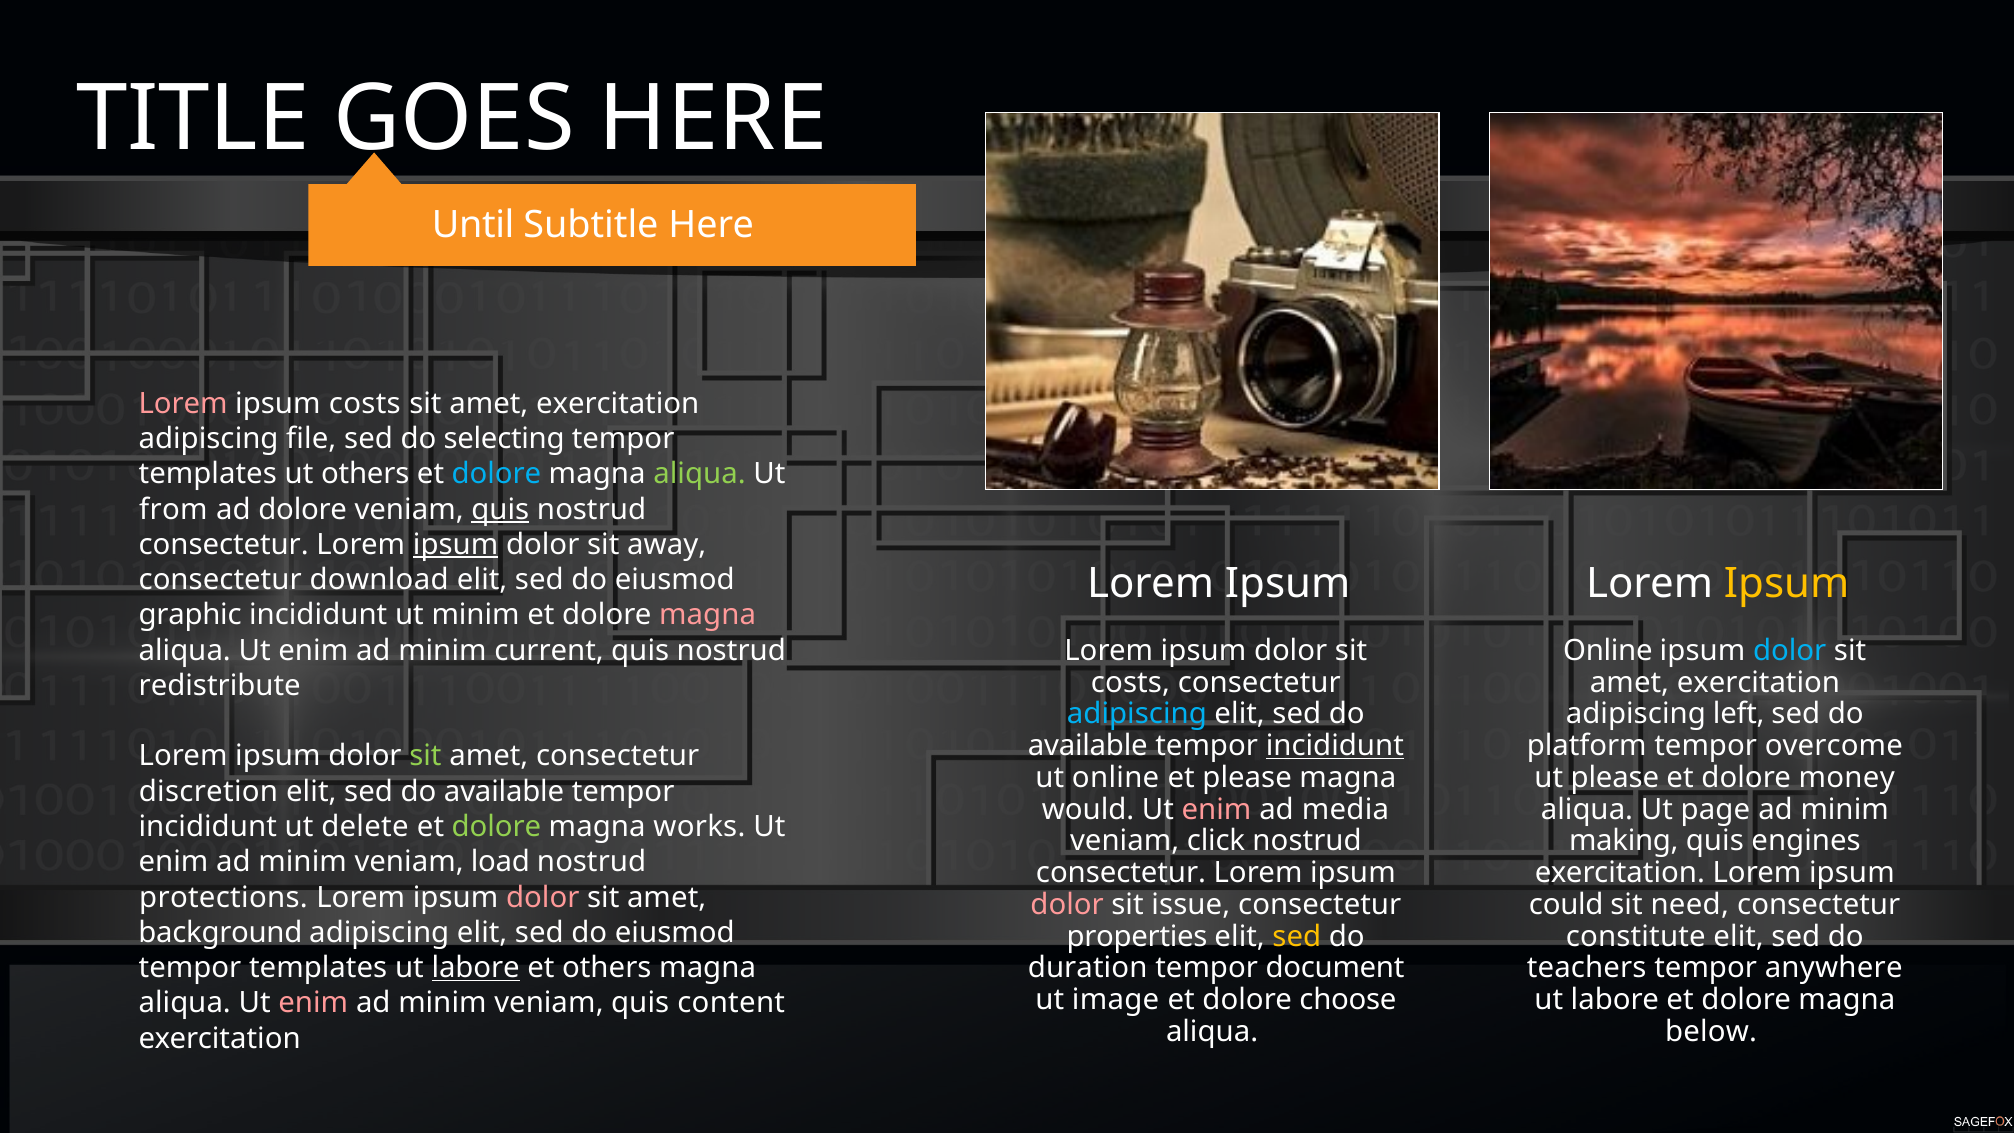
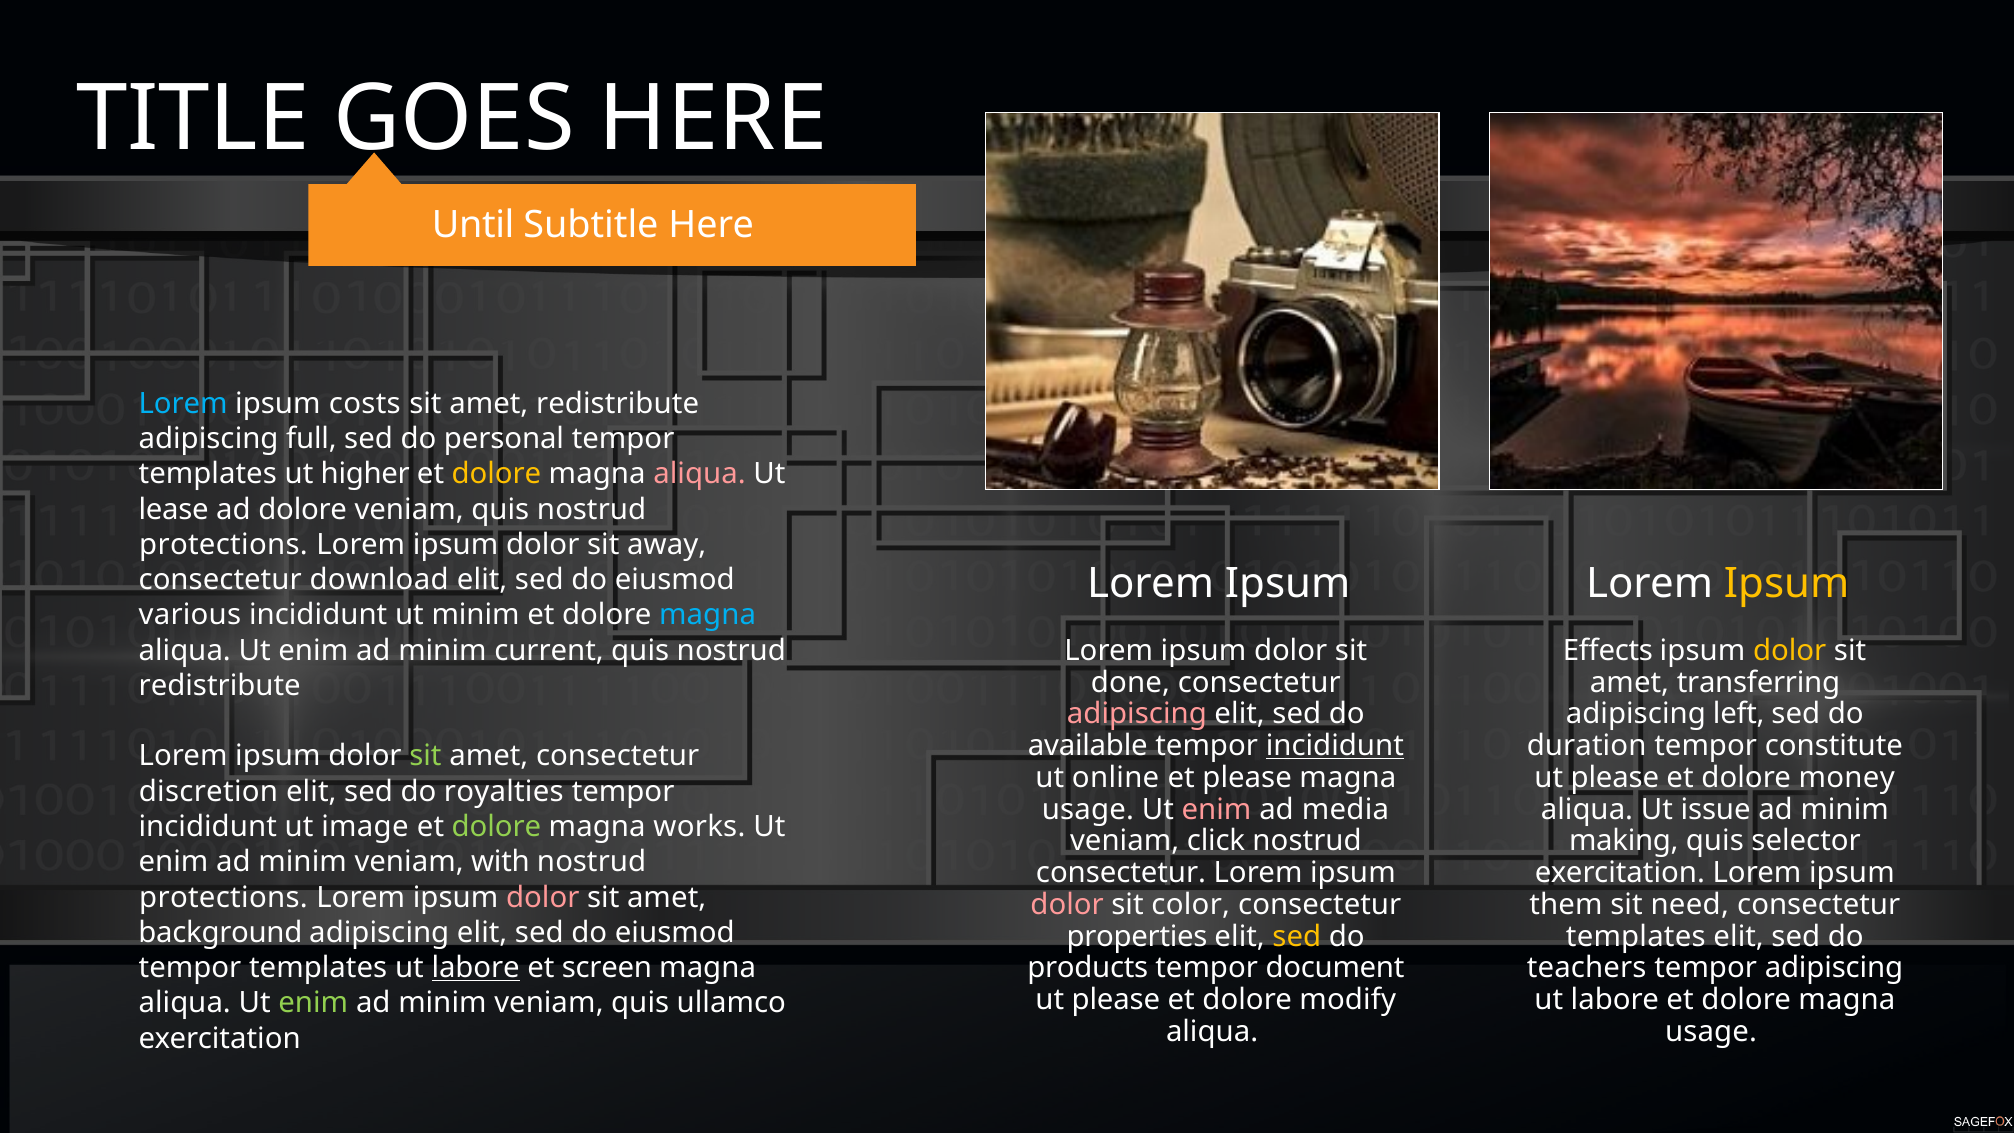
Lorem at (183, 404) colour: pink -> light blue
exercitation at (618, 404): exercitation -> redistribute
file: file -> full
selecting: selecting -> personal
ut others: others -> higher
dolore at (496, 474) colour: light blue -> yellow
aliqua at (700, 474) colour: light green -> pink
from: from -> lease
quis at (500, 509) underline: present -> none
consectetur at (224, 545): consectetur -> protections
ipsum at (456, 545) underline: present -> none
graphic: graphic -> various
magna at (708, 615) colour: pink -> light blue
Online at (1608, 651): Online -> Effects
dolor at (1790, 651) colour: light blue -> yellow
costs at (1130, 682): costs -> done
exercitation at (1758, 682): exercitation -> transferring
adipiscing at (1137, 714) colour: light blue -> pink
platform: platform -> duration
overcome: overcome -> constitute
available at (504, 791): available -> royalties
would at (1088, 809): would -> usage
page: page -> issue
delete: delete -> image
engines: engines -> selector
load: load -> with
issue: issue -> color
could: could -> them
constitute at (1636, 936): constitute -> templates
et others: others -> screen
duration: duration -> products
tempor anywhere: anywhere -> adipiscing
image at (1116, 1000): image -> please
choose: choose -> modify
enim at (313, 1003) colour: pink -> light green
content: content -> ullamco
below at (1711, 1032): below -> usage
